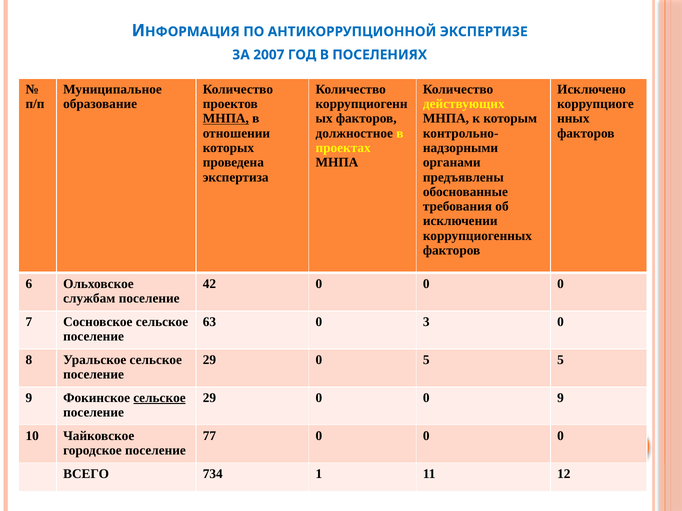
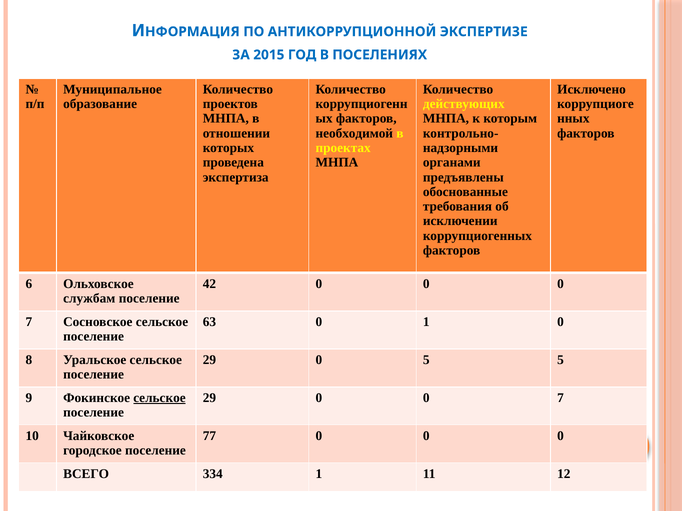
2007: 2007 -> 2015
МНПА at (226, 119) underline: present -> none
должностное: должностное -> необходимой
0 3: 3 -> 1
29 0 0 9: 9 -> 7
734: 734 -> 334
